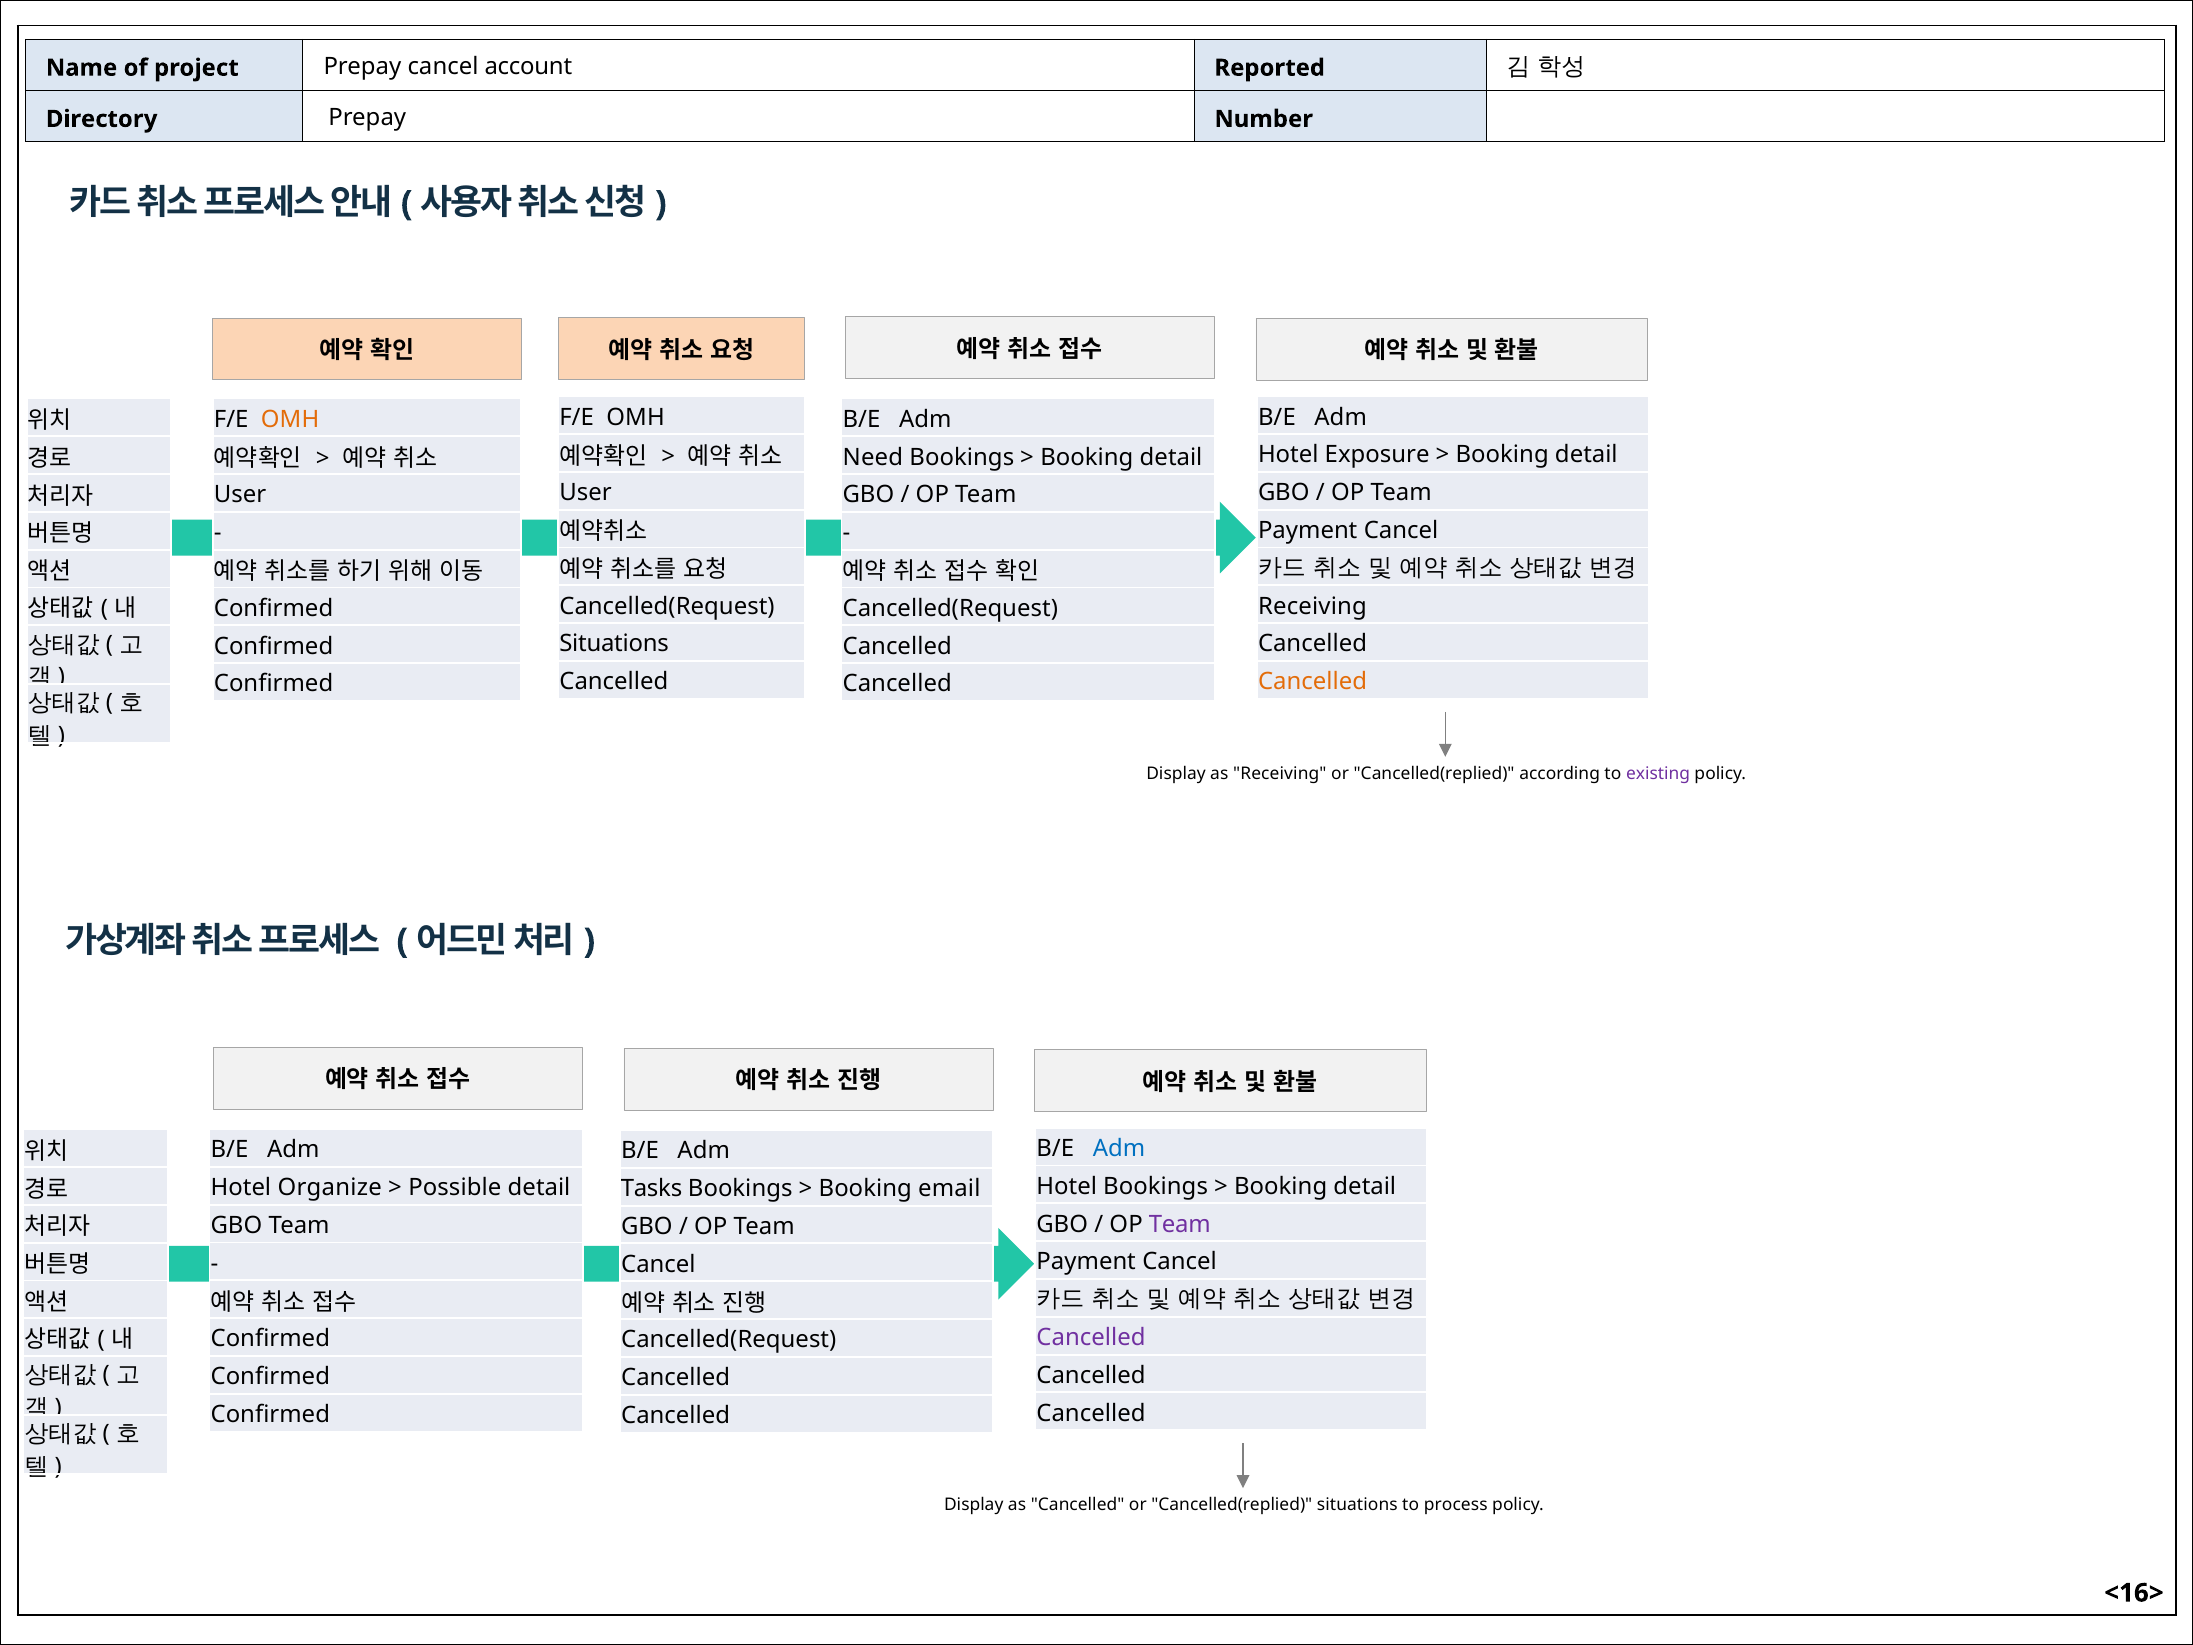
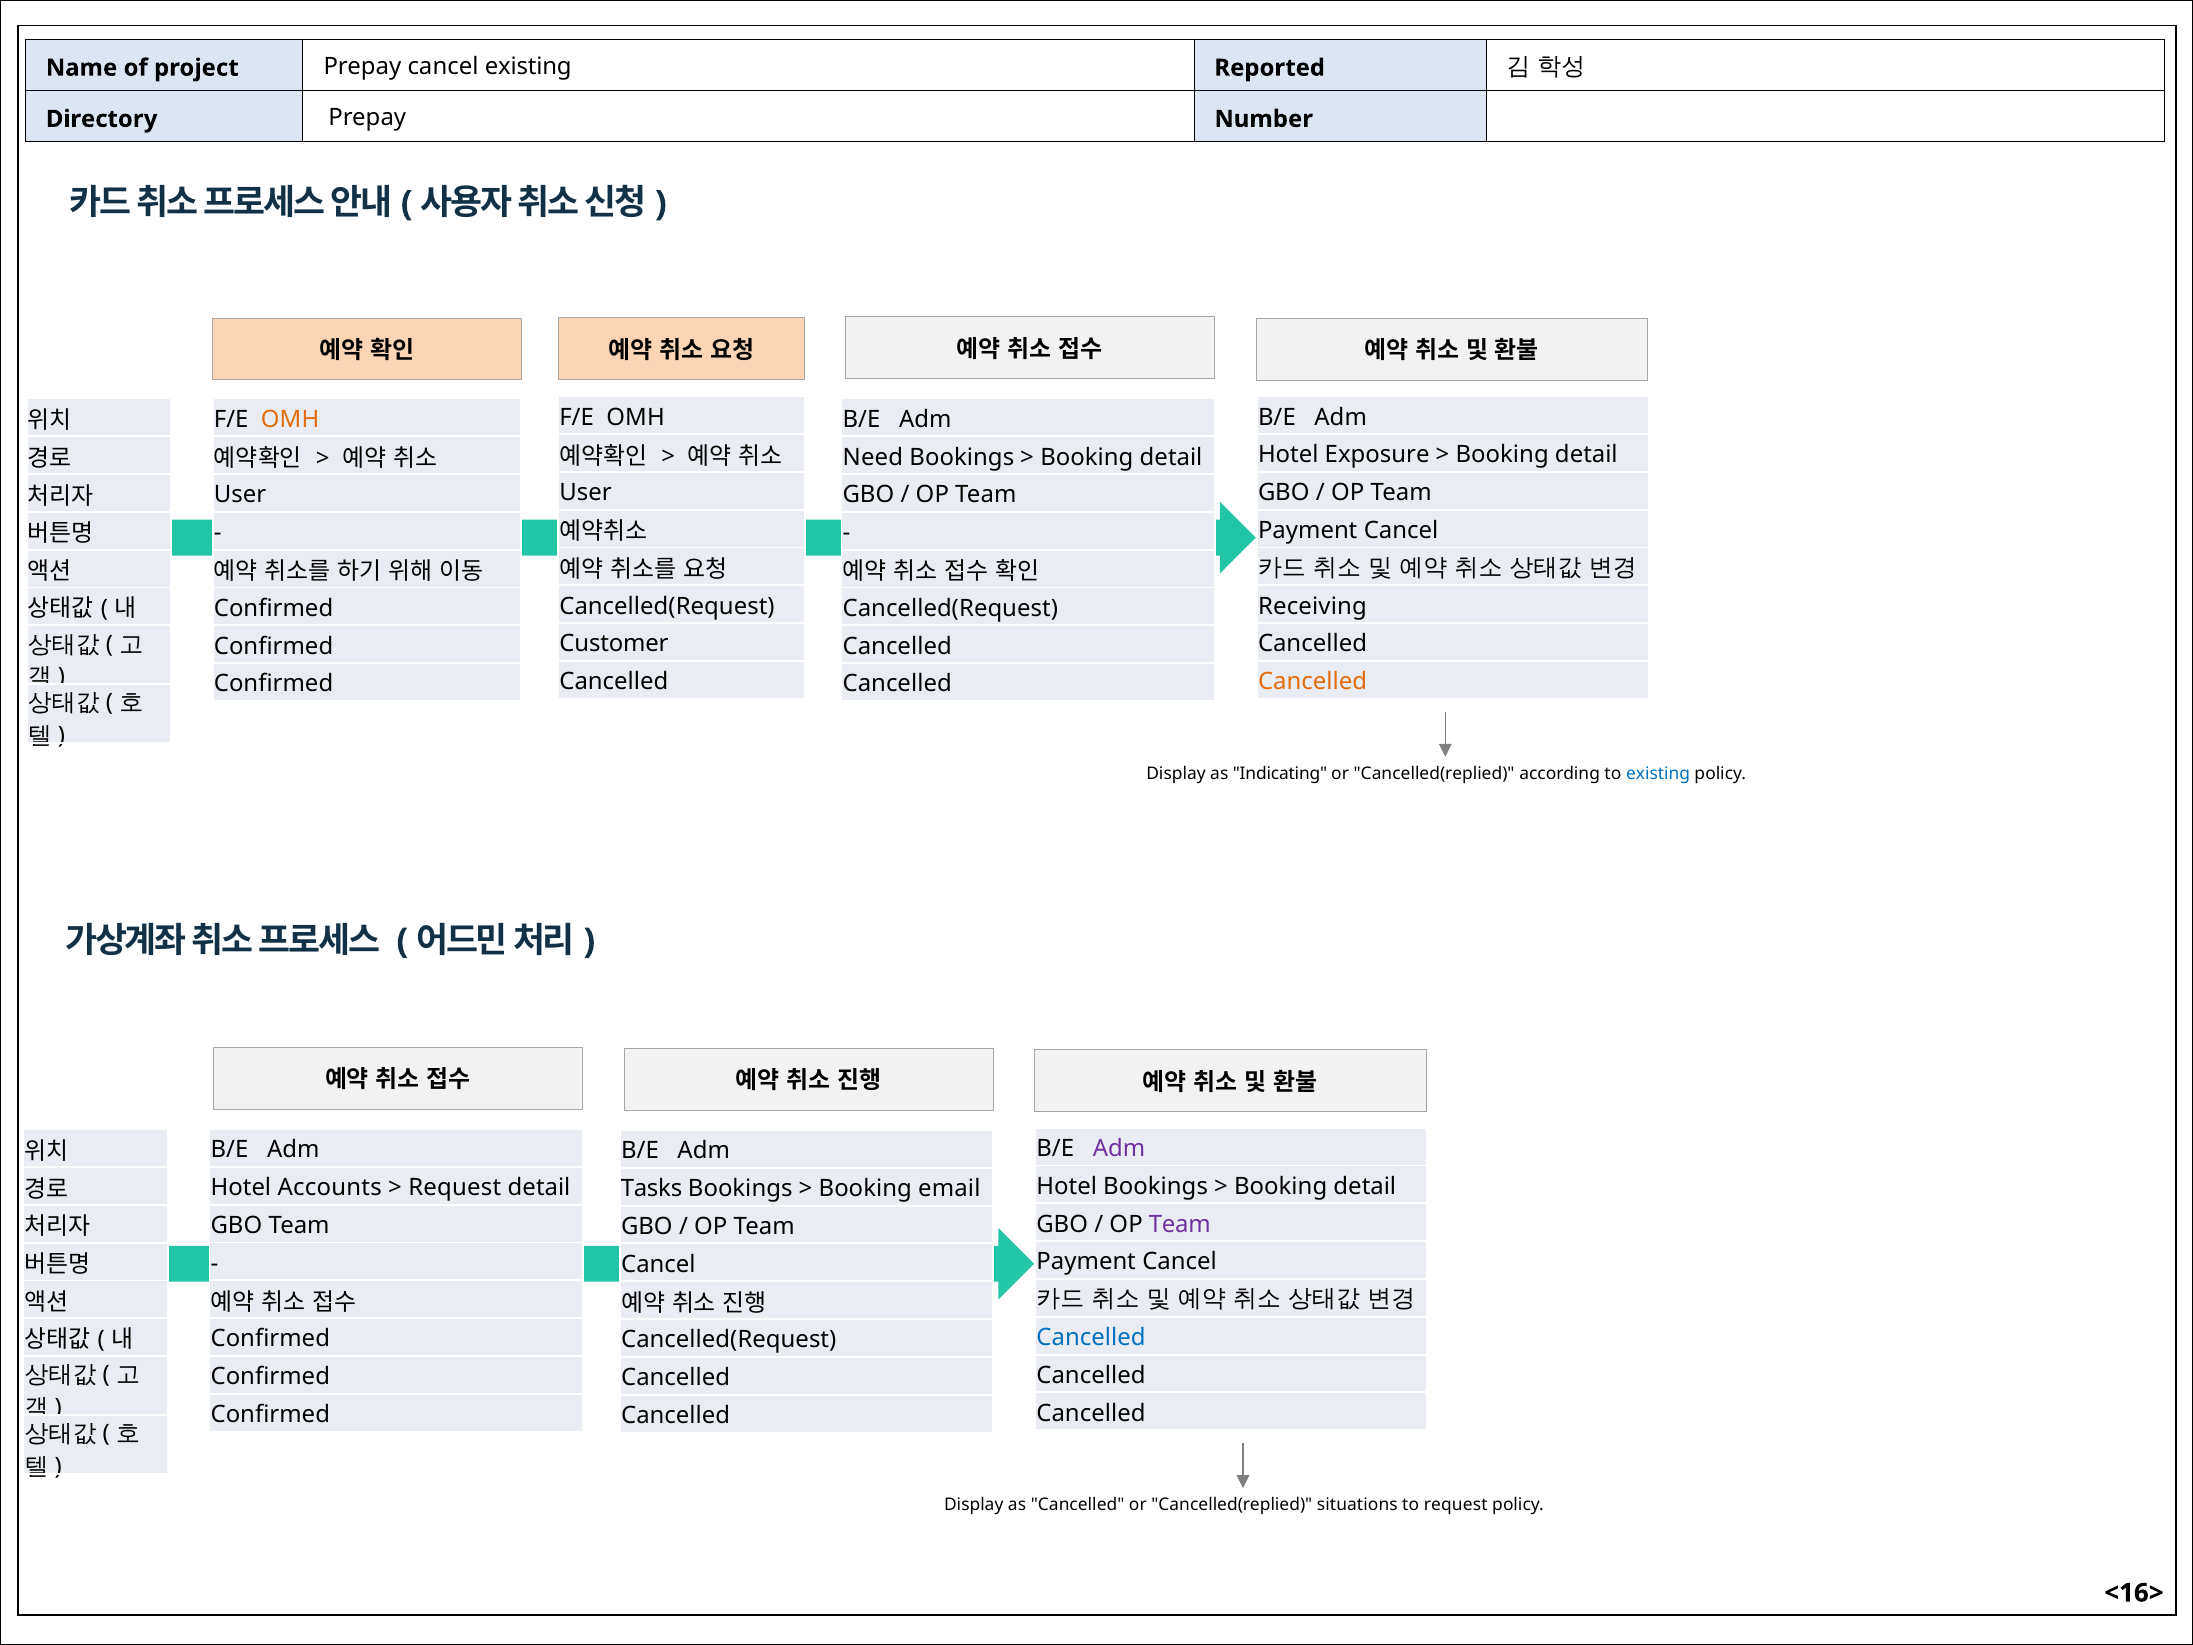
cancel account: account -> existing
Situations at (614, 644): Situations -> Customer
as Receiving: Receiving -> Indicating
existing at (1658, 773) colour: purple -> blue
Adm at (1119, 1148) colour: blue -> purple
Organize: Organize -> Accounts
Possible at (455, 1188): Possible -> Request
Cancelled at (1091, 1338) colour: purple -> blue
to process: process -> request
